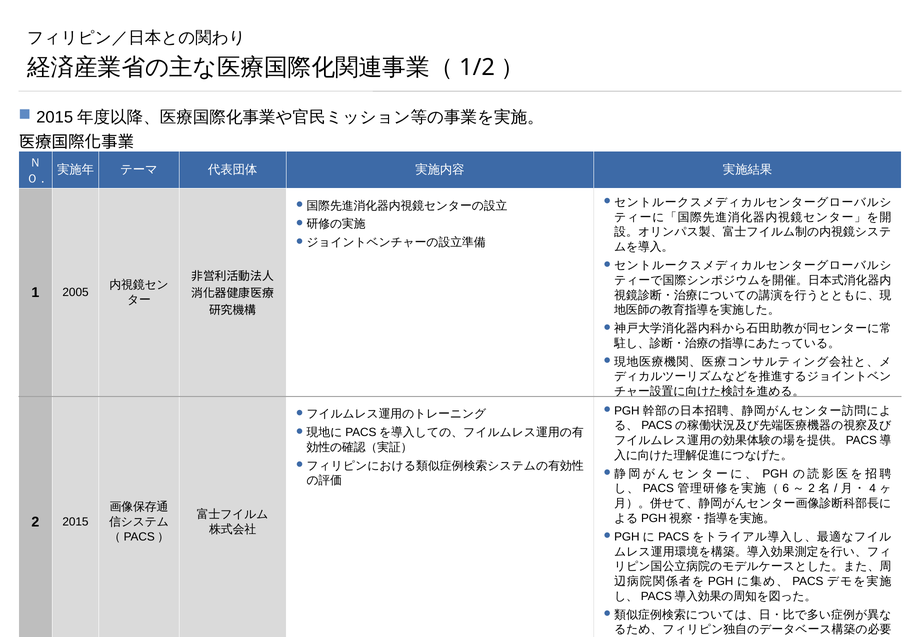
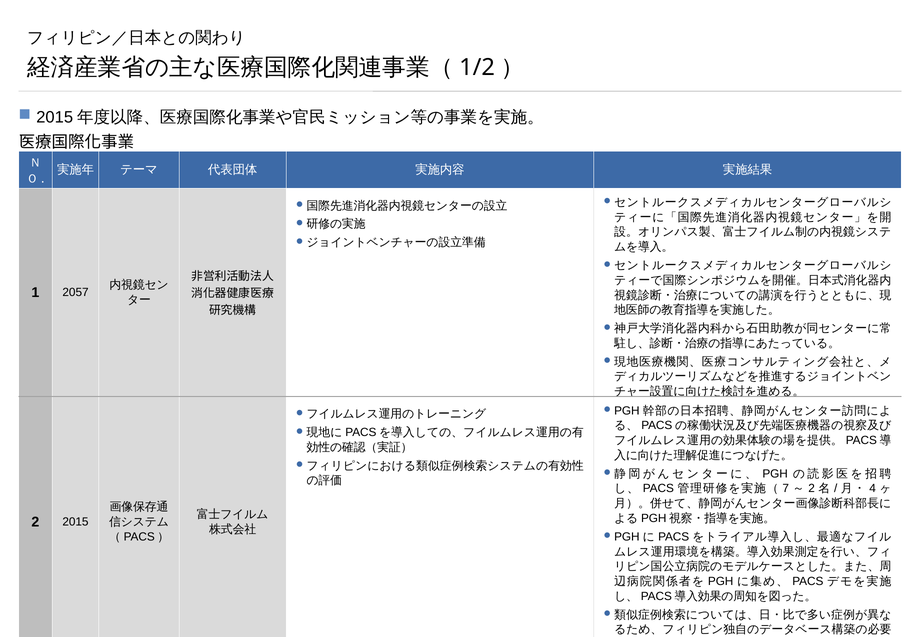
2005: 2005 -> 2057
6: 6 -> 7
